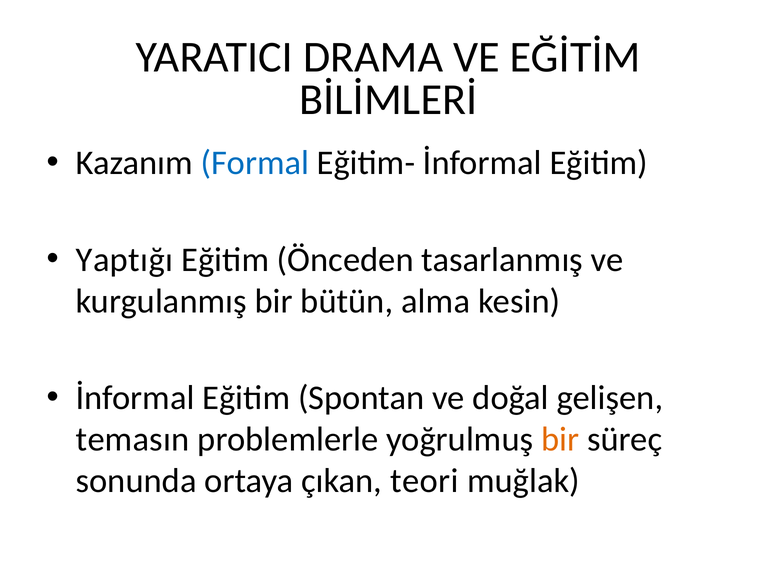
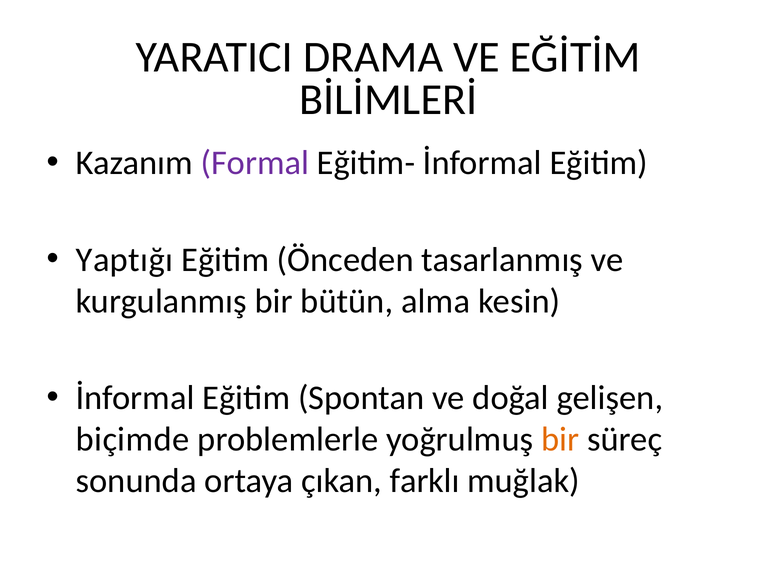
Formal colour: blue -> purple
temasın: temasın -> biçimde
teori: teori -> farklı
